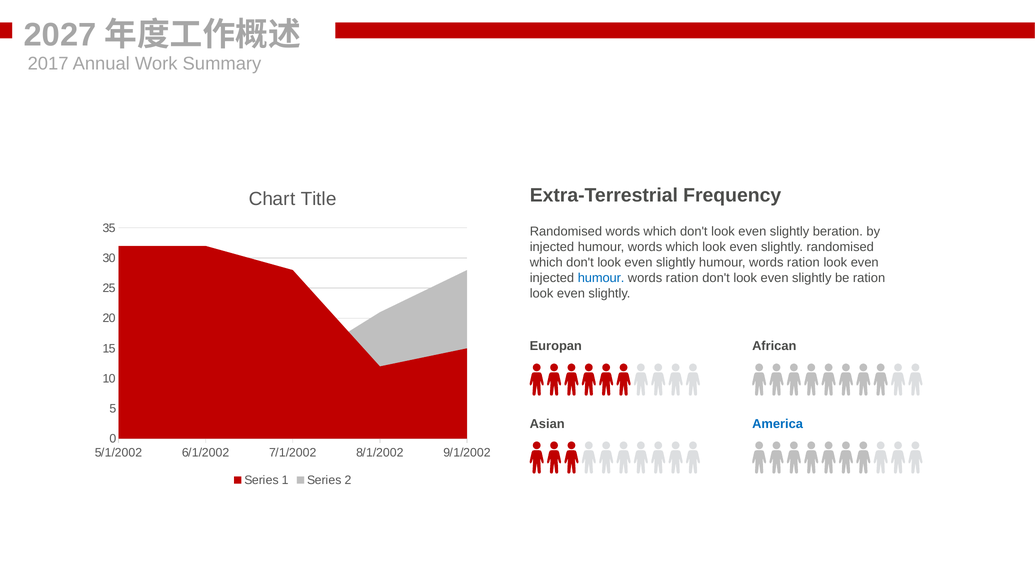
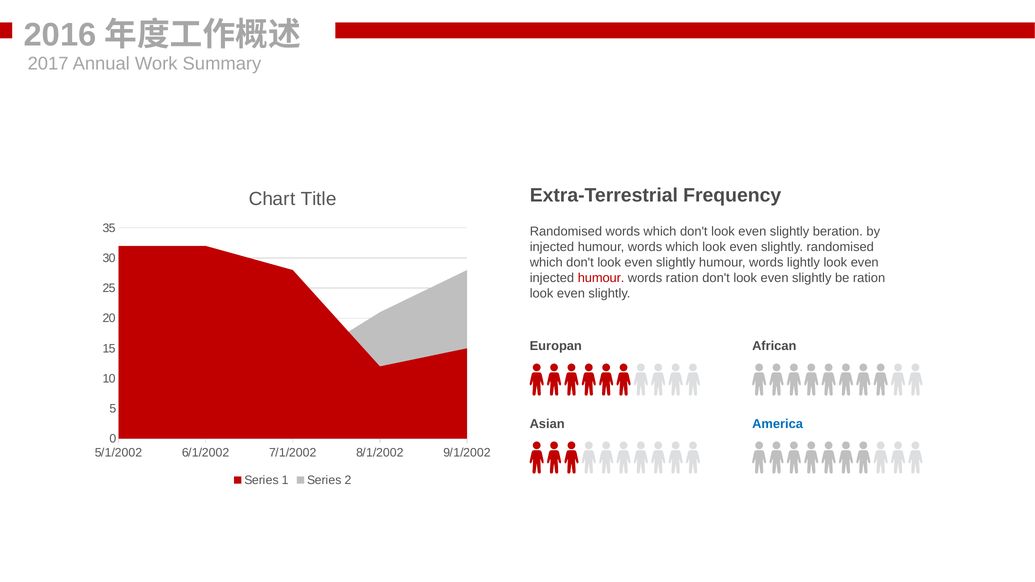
2027: 2027 -> 2016
slightly humour words ration: ration -> lightly
humour at (601, 278) colour: blue -> red
